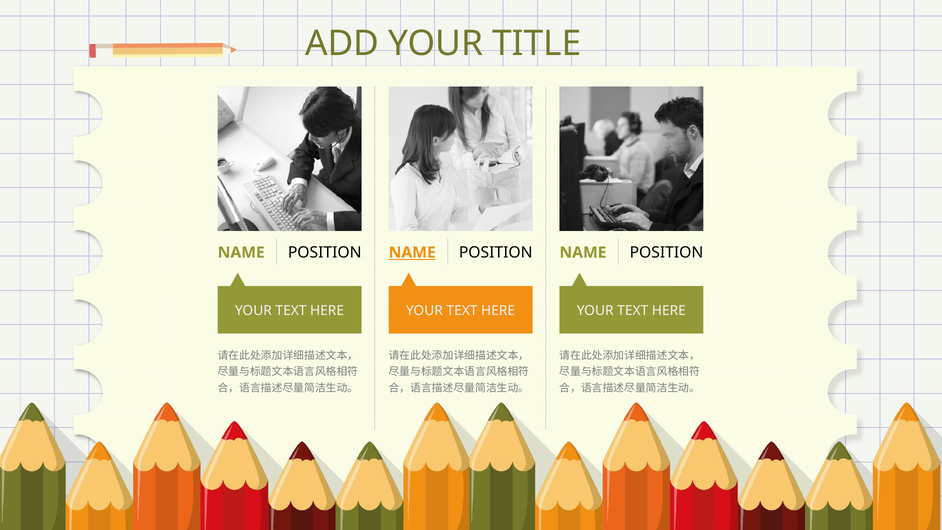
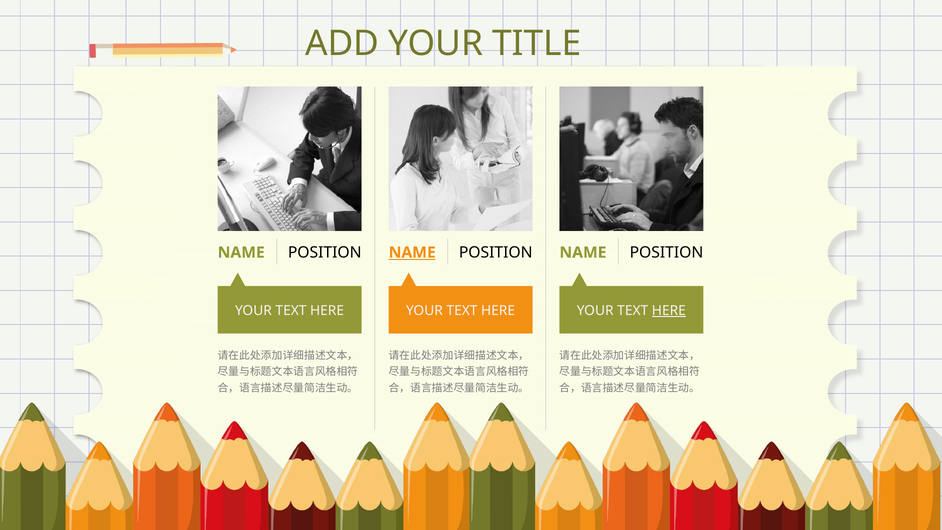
HERE at (669, 311) underline: none -> present
